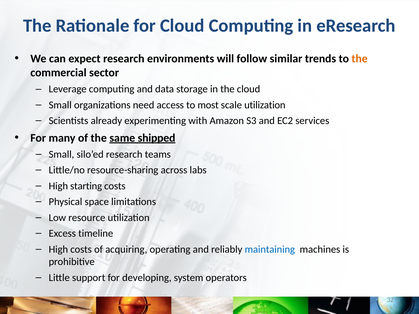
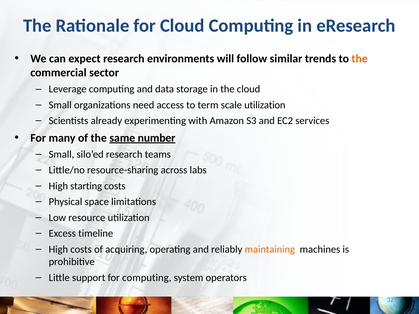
most: most -> term
shipped: shipped -> number
maintaining colour: blue -> orange
for developing: developing -> computing
